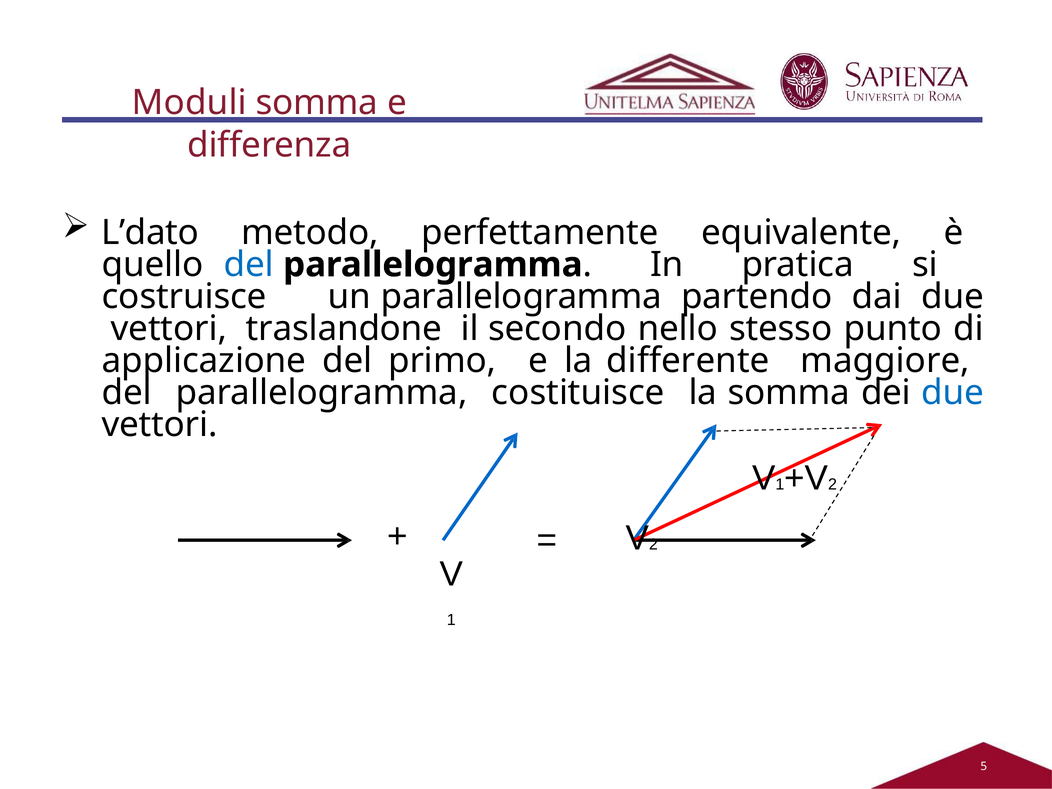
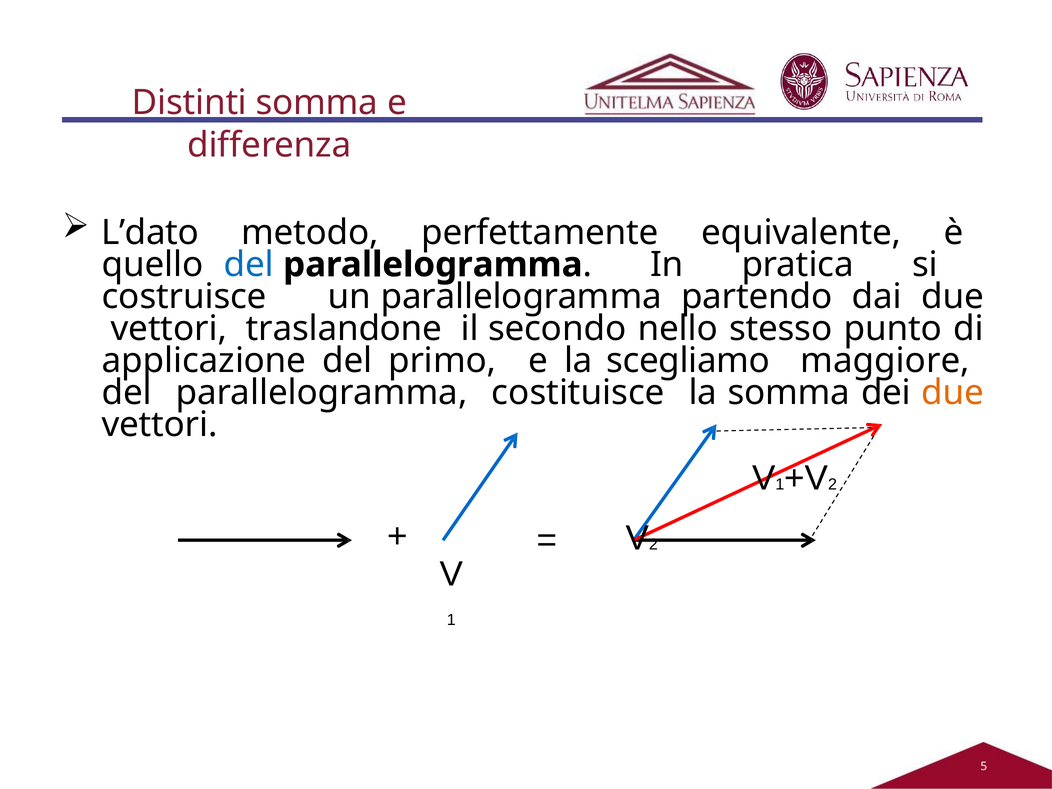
Moduli: Moduli -> Distinti
differente: differente -> scegliamo
due at (953, 393) colour: blue -> orange
